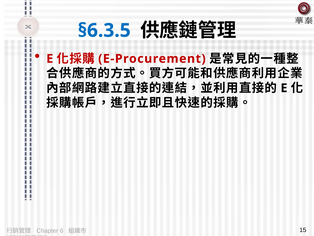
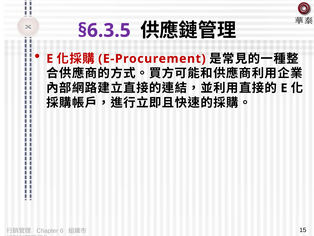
§6.3.5 colour: blue -> purple
